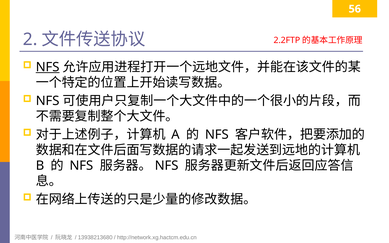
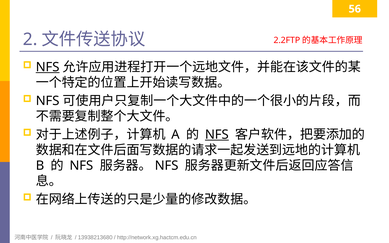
NFS at (217, 135) underline: none -> present
